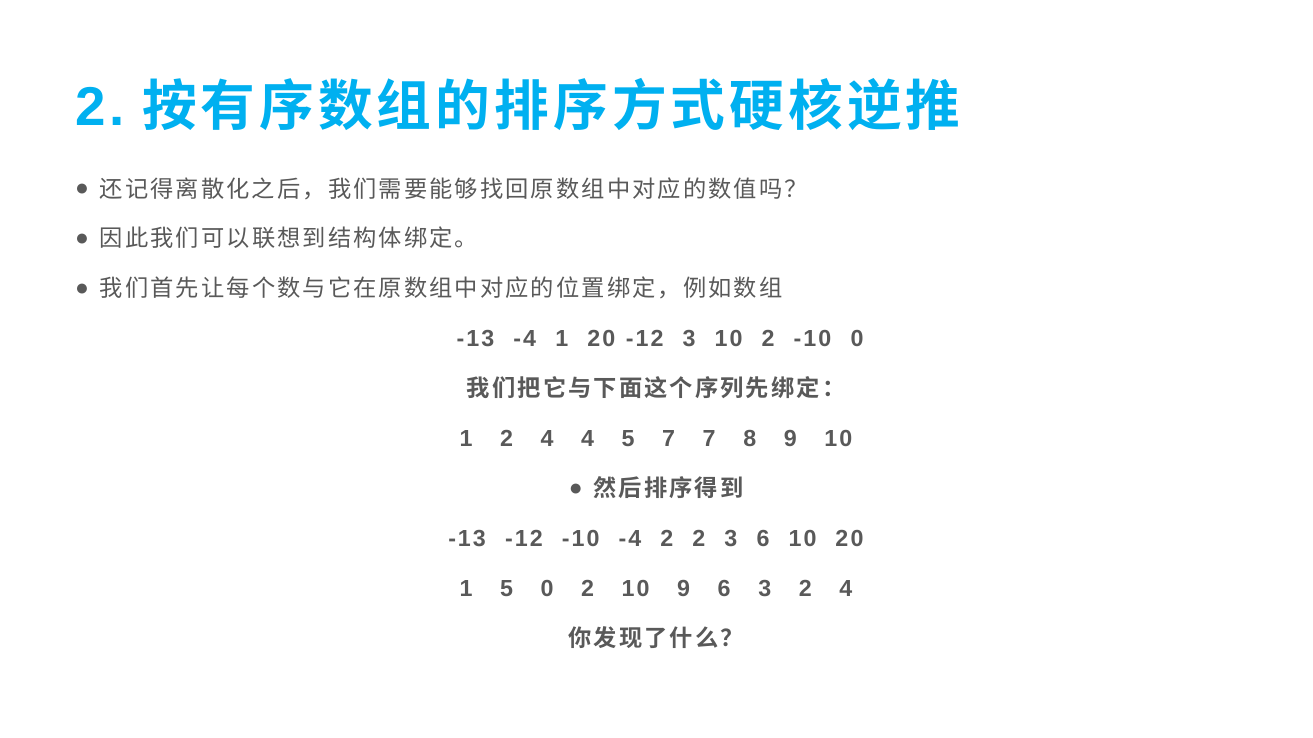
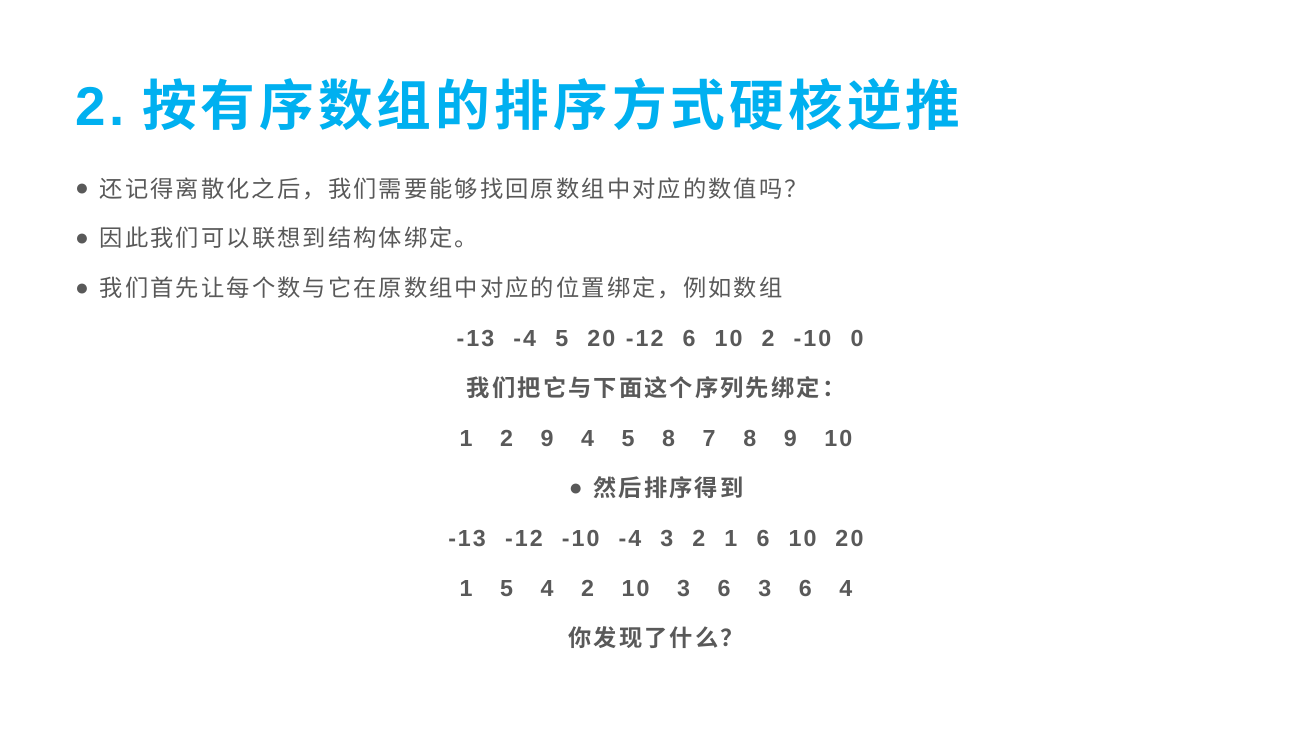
-4 1: 1 -> 5
-12 3: 3 -> 6
1 2 4: 4 -> 9
5 7: 7 -> 8
-4 2: 2 -> 3
2 3: 3 -> 1
5 0: 0 -> 4
10 9: 9 -> 3
6 3 2: 2 -> 6
